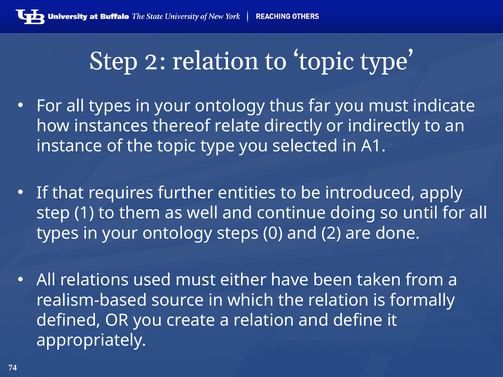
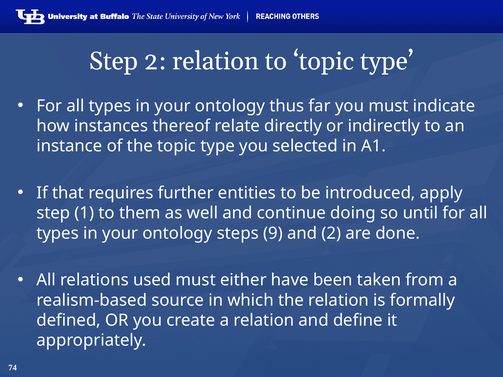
0: 0 -> 9
